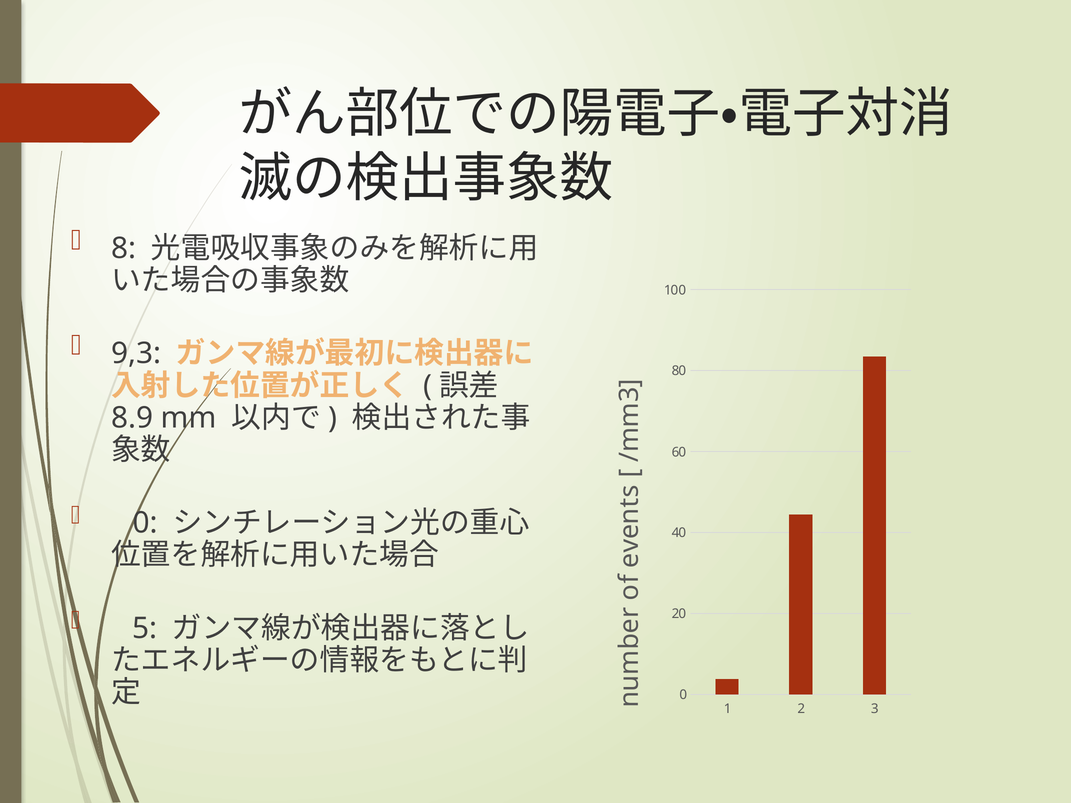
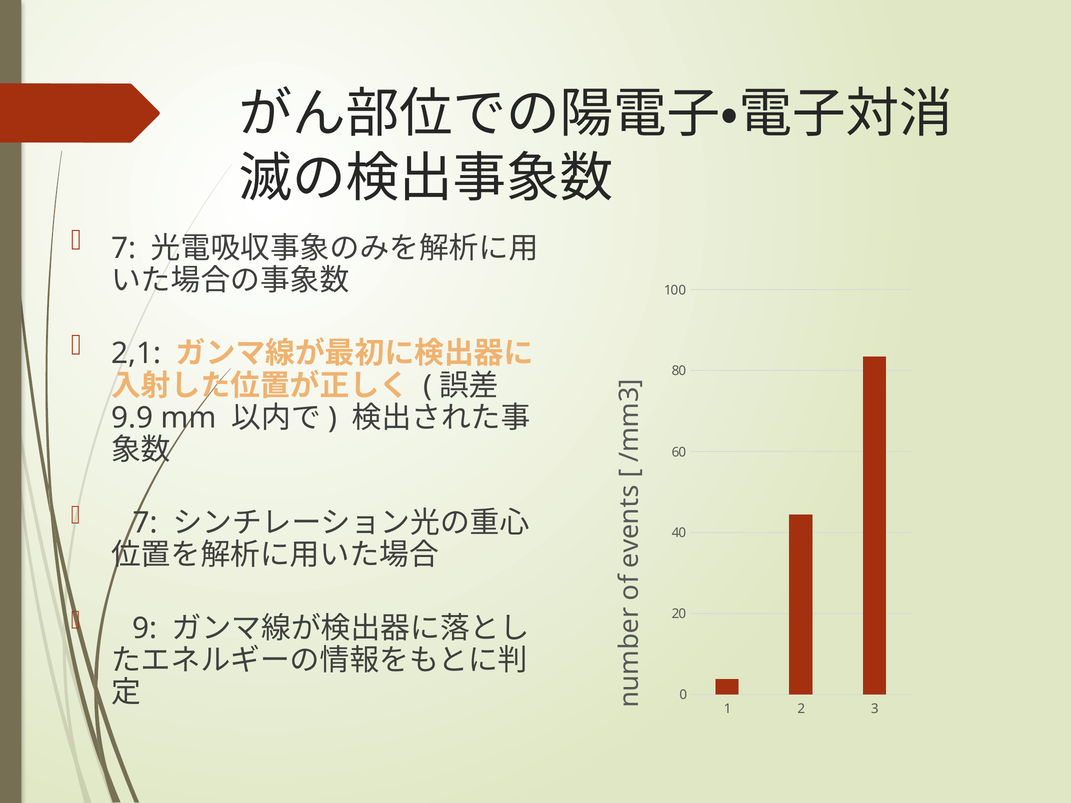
8 at (124, 248): 8 -> 7
9,3: 9,3 -> 2,1
8.9: 8.9 -> 9.9
0 at (145, 523): 0 -> 7
5: 5 -> 9
